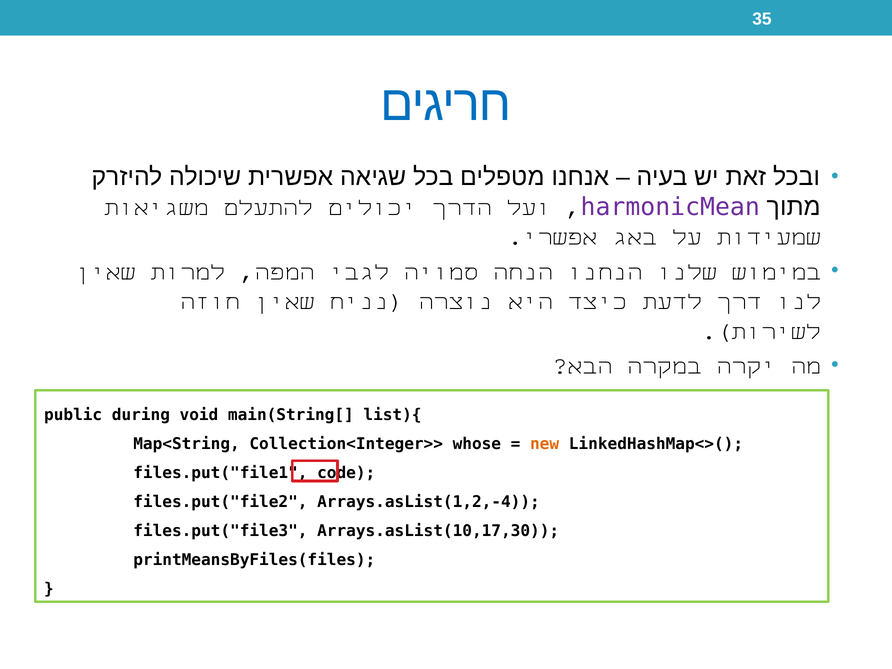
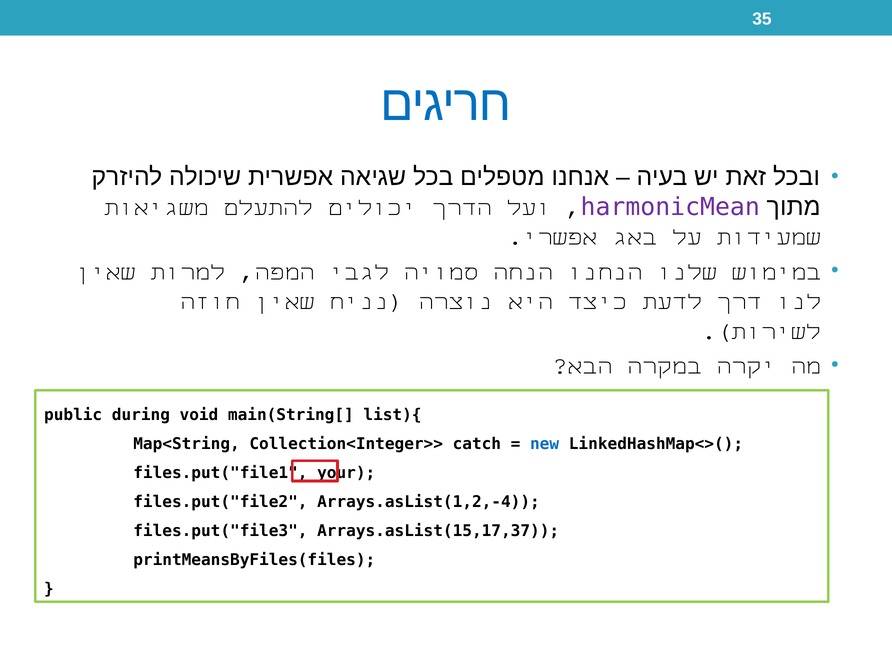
whose: whose -> catch
new colour: orange -> blue
code: code -> your
Arrays.asList(10,17,30: Arrays.asList(10,17,30 -> Arrays.asList(15,17,37
